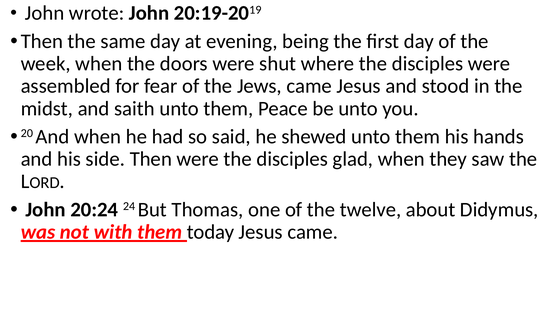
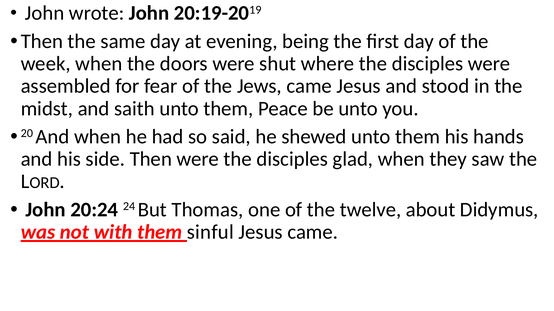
today: today -> sinful
